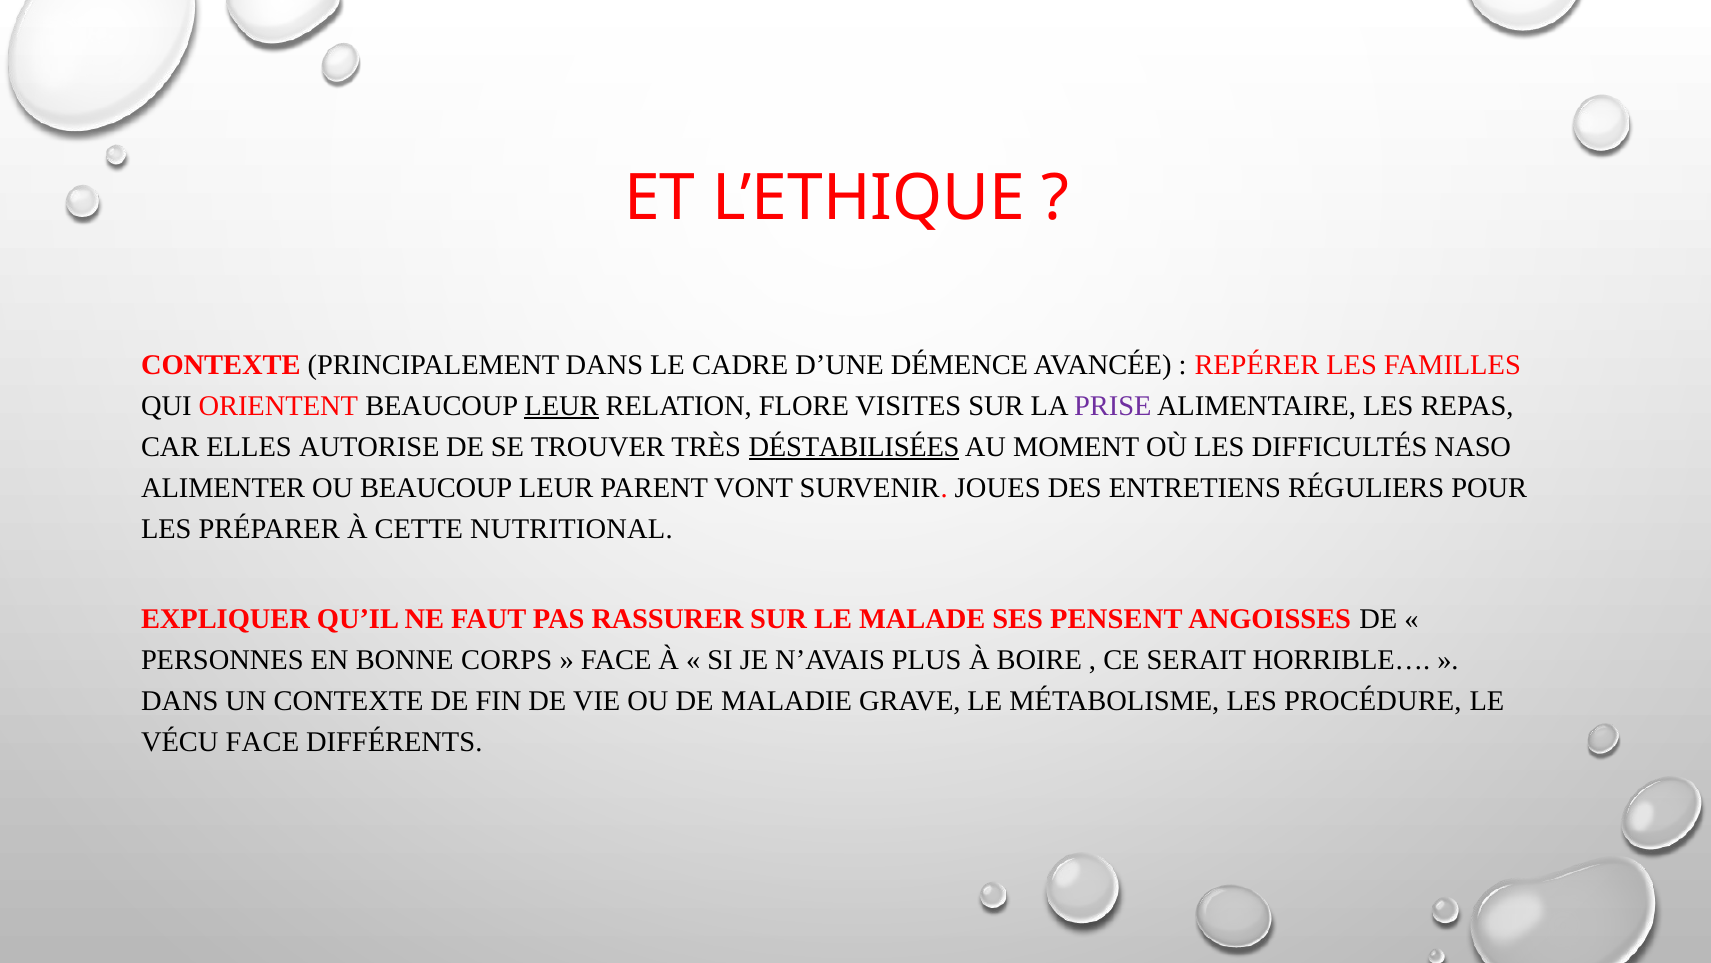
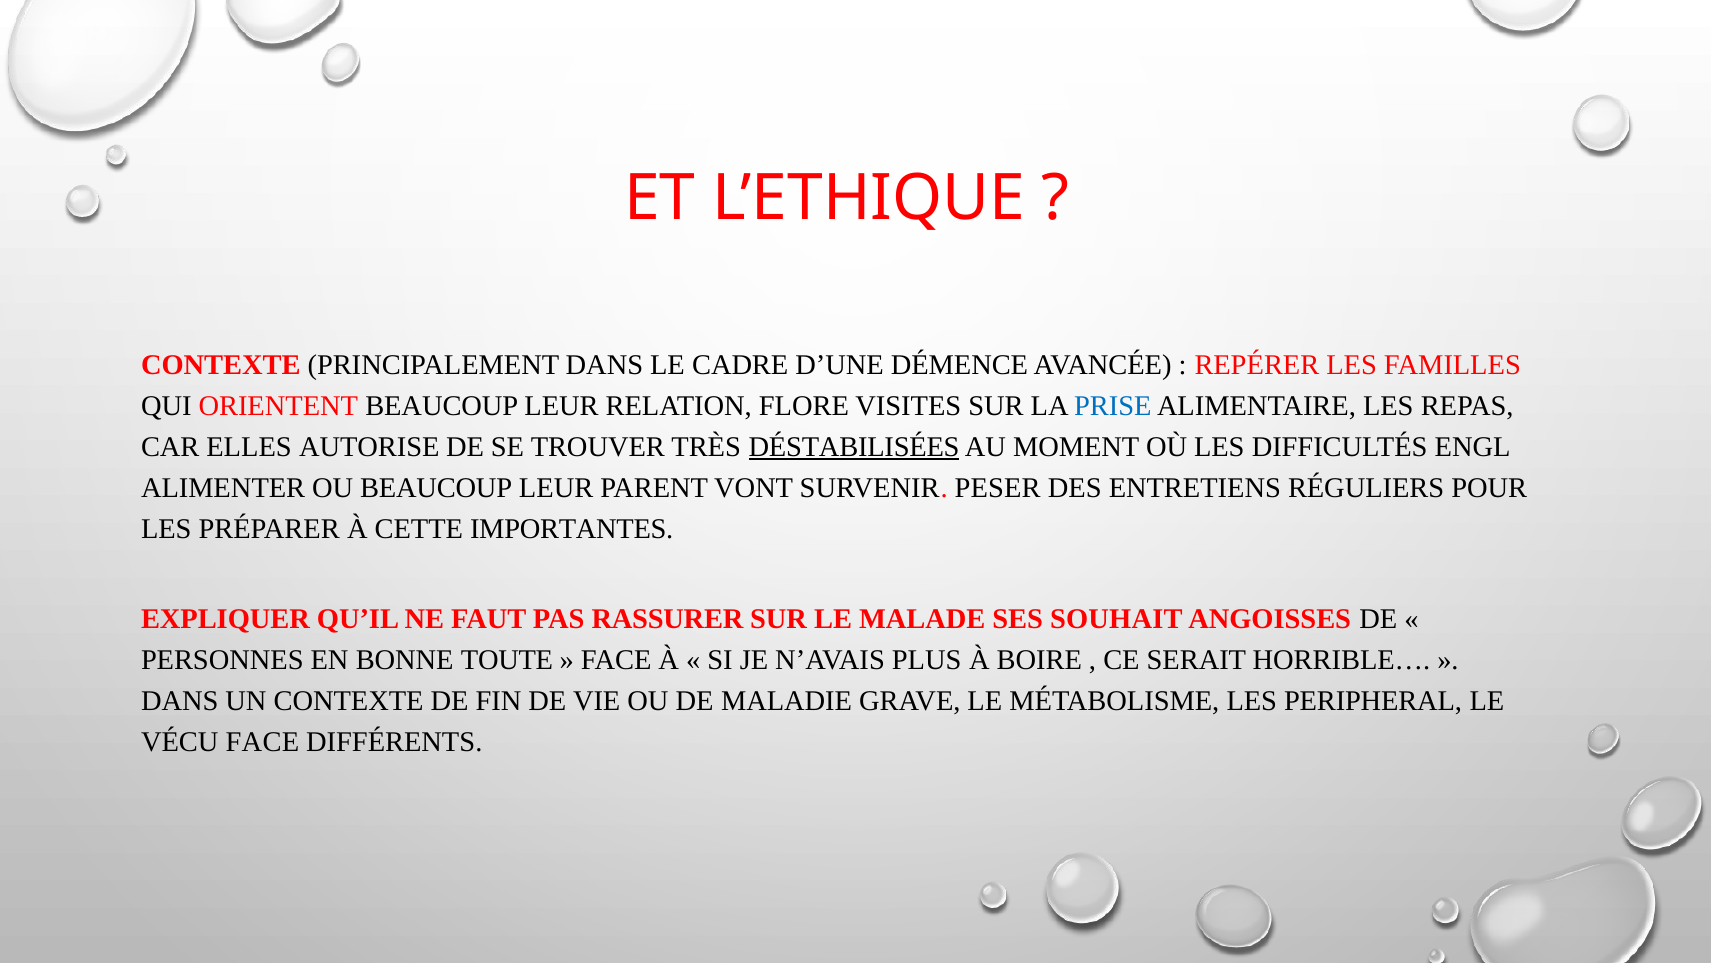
LEUR at (562, 406) underline: present -> none
PRISE colour: purple -> blue
NASO: NASO -> ENGL
JOUES: JOUES -> PESER
NUTRITIONAL: NUTRITIONAL -> IMPORTANTES
PENSENT: PENSENT -> SOUHAIT
CORPS: CORPS -> TOUTE
PROCÉDURE: PROCÉDURE -> PERIPHERAL
